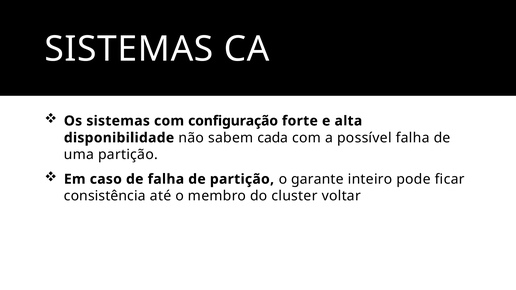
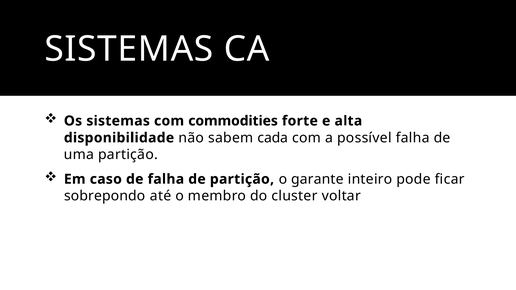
configuração: configuração -> commodities
consistência: consistência -> sobrepondo
